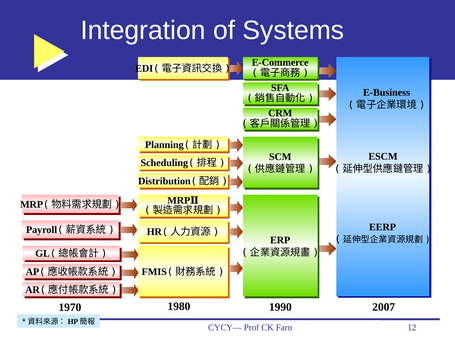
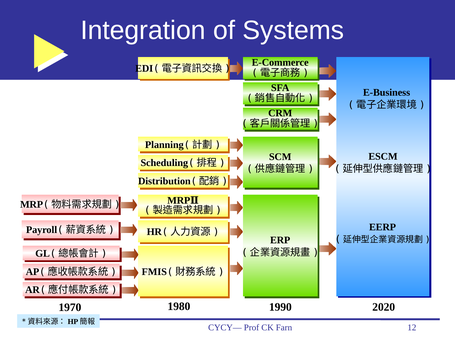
2007: 2007 -> 2020
